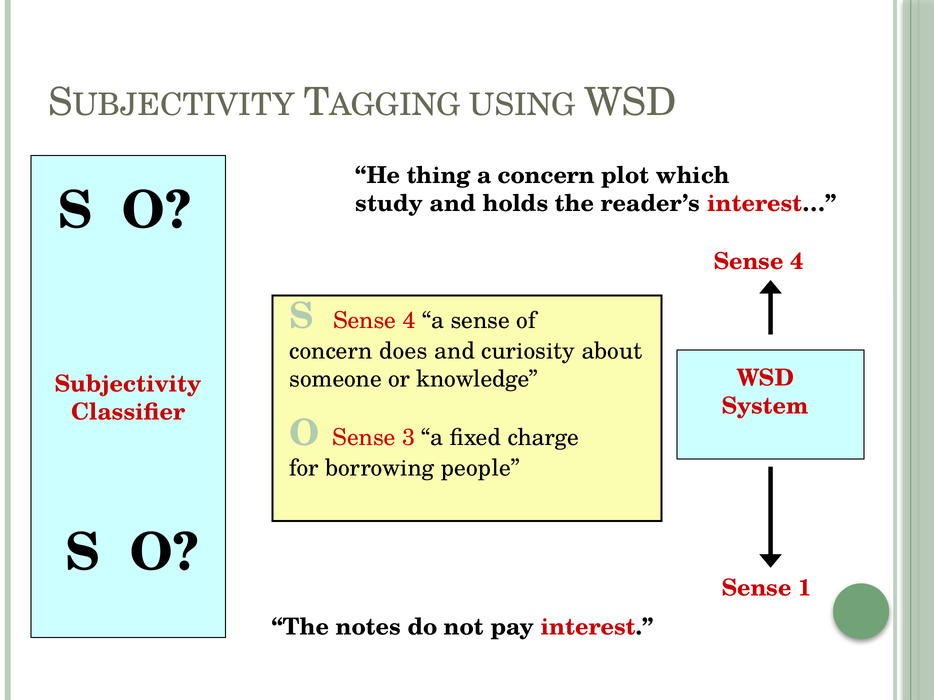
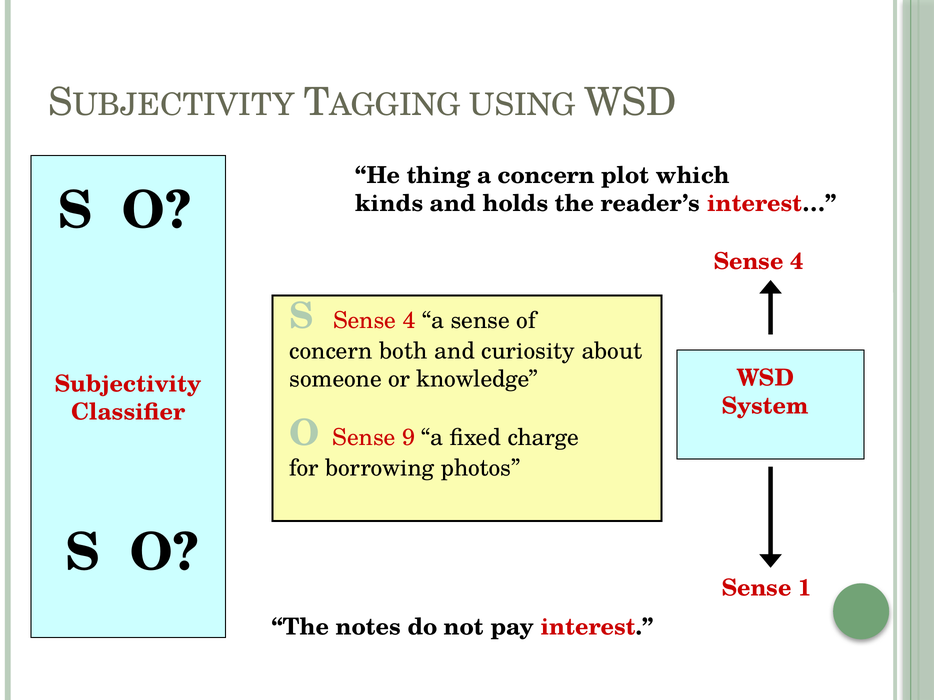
study: study -> kinds
does: does -> both
3: 3 -> 9
people: people -> photos
